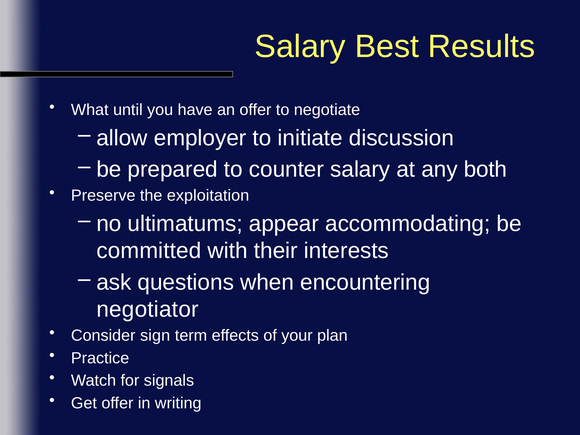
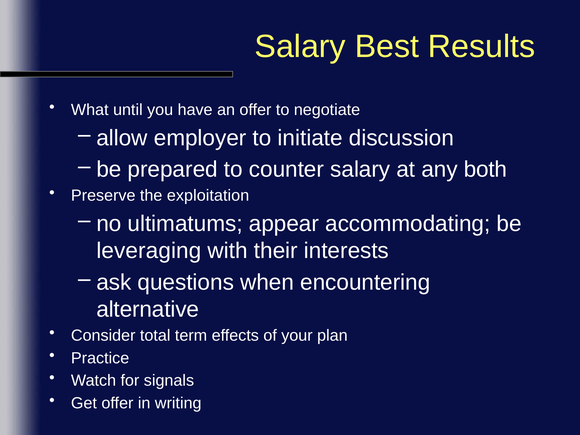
committed: committed -> leveraging
negotiator: negotiator -> alternative
sign: sign -> total
